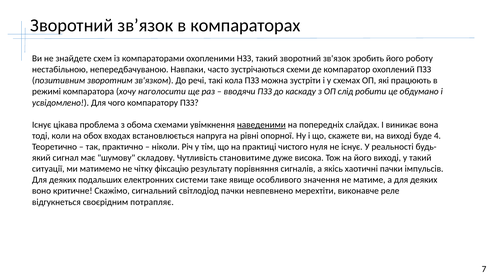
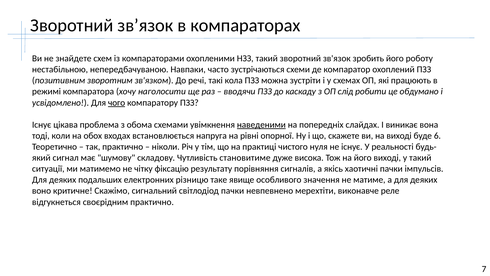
чого underline: none -> present
4: 4 -> 6
системи: системи -> різницю
своєрідним потрапляє: потрапляє -> практично
